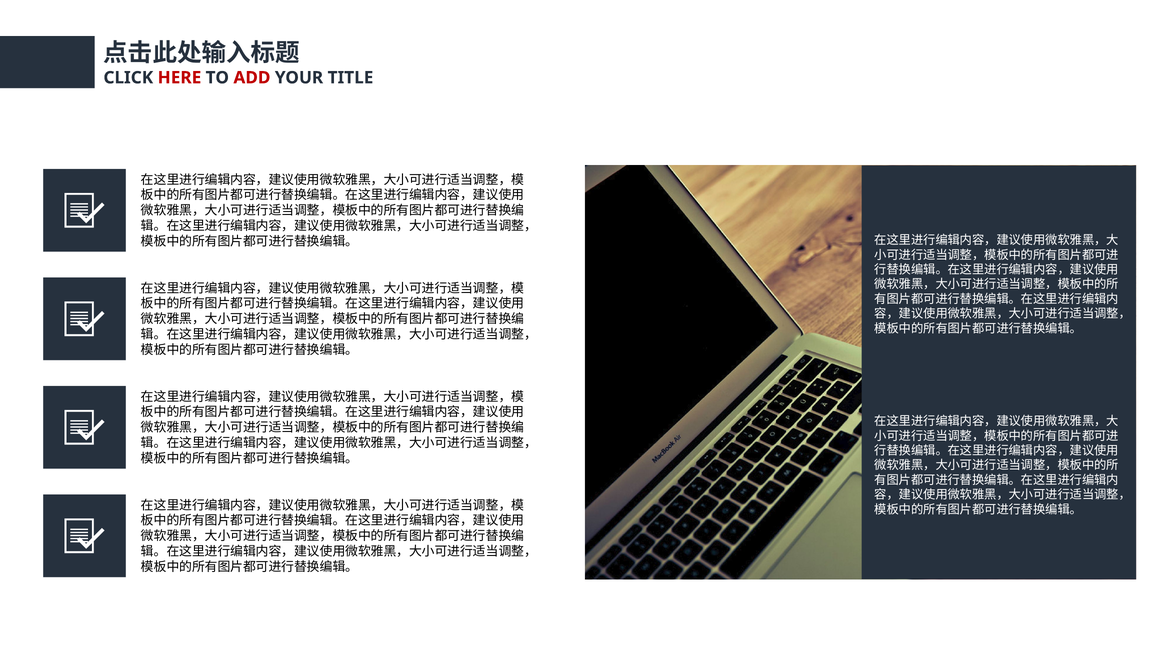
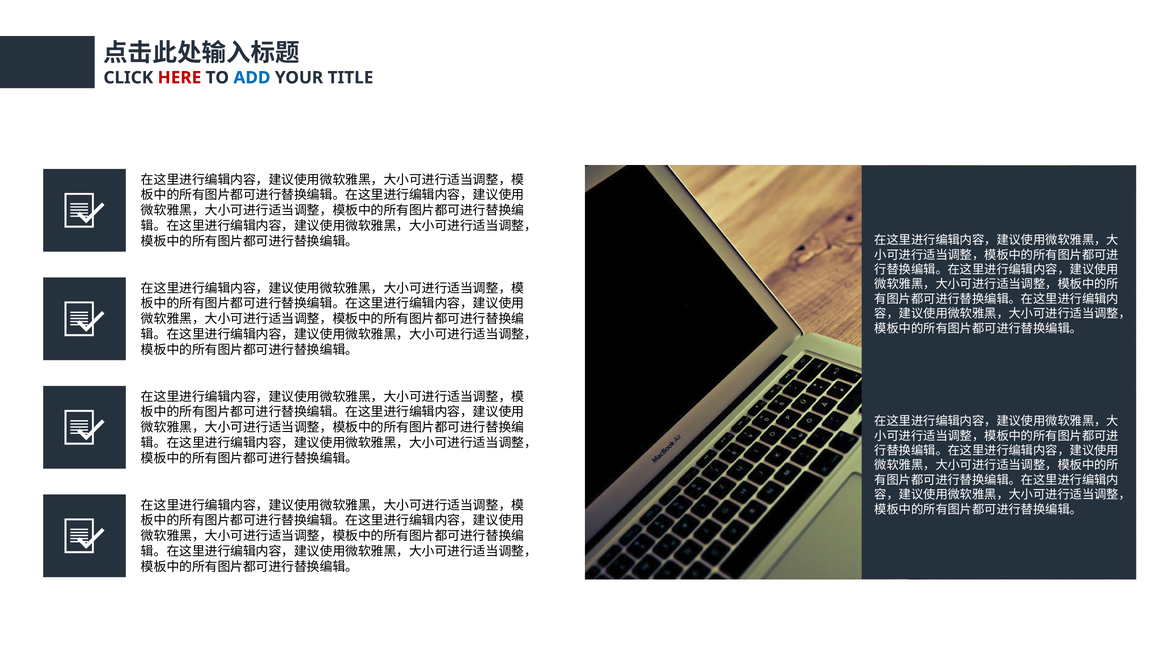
ADD colour: red -> blue
